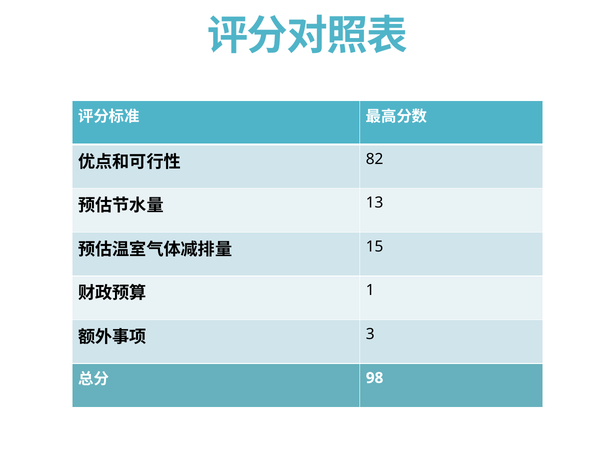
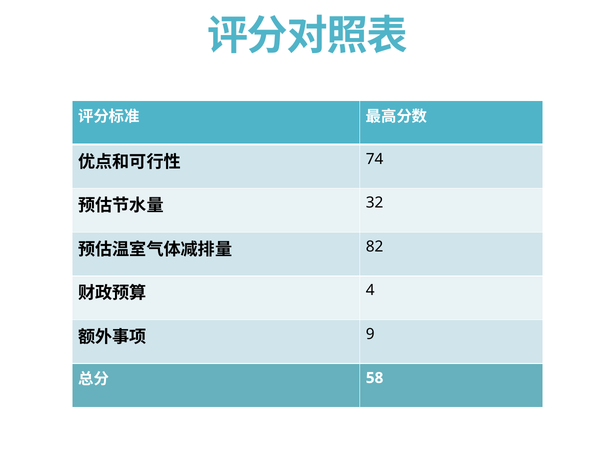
82: 82 -> 74
13: 13 -> 32
15: 15 -> 82
1: 1 -> 4
3: 3 -> 9
98: 98 -> 58
